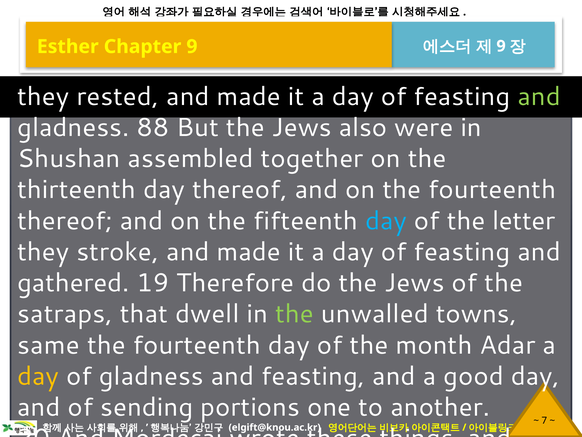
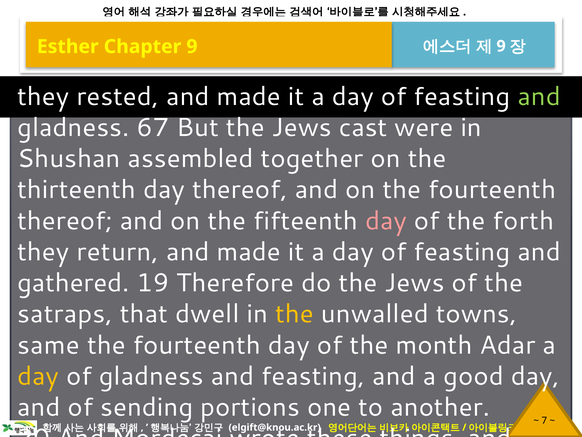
88: 88 -> 67
also: also -> cast
day at (386, 221) colour: light blue -> pink
letter: letter -> forth
stroke: stroke -> return
the at (295, 314) colour: light green -> yellow
